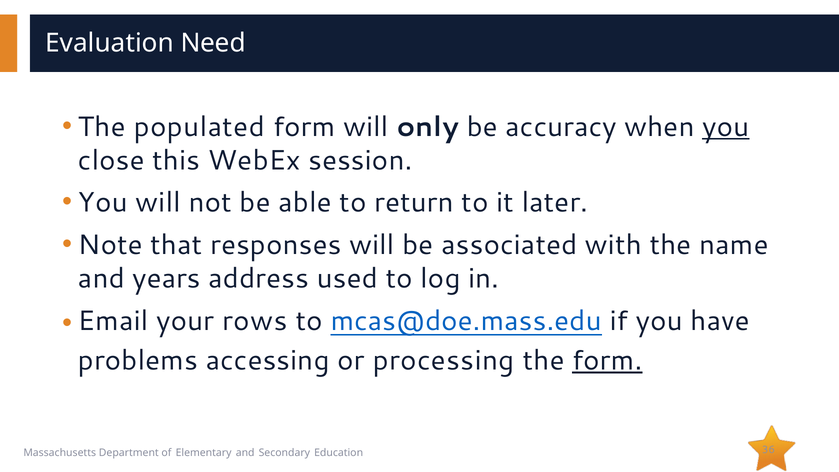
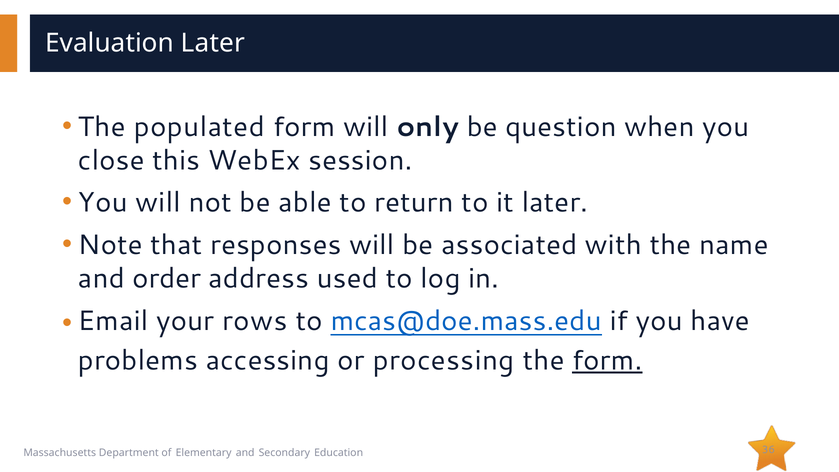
Evaluation Need: Need -> Later
accuracy: accuracy -> question
you at (726, 127) underline: present -> none
years: years -> order
